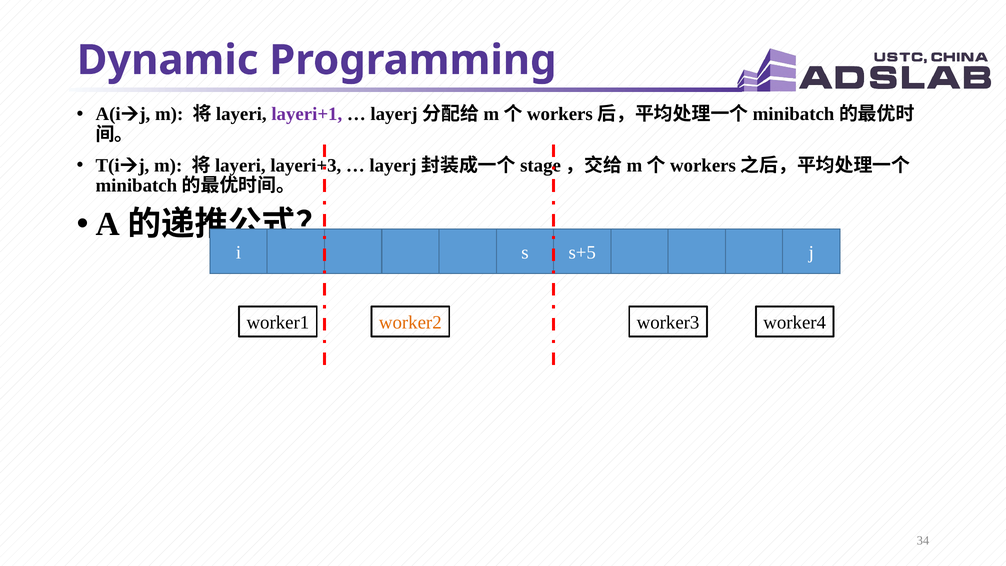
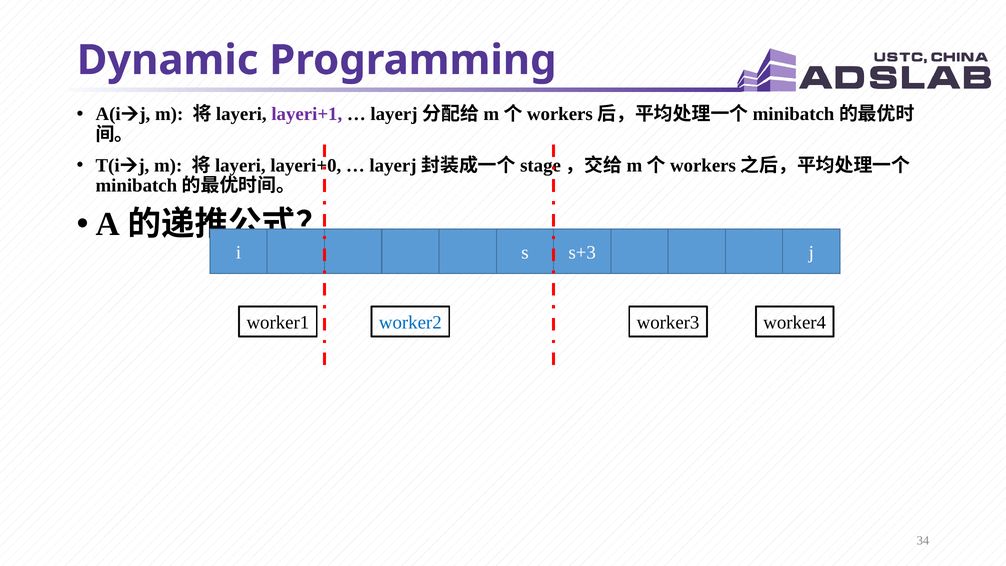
layeri+3: layeri+3 -> layeri+0
s+5: s+5 -> s+3
worker2 colour: orange -> blue
